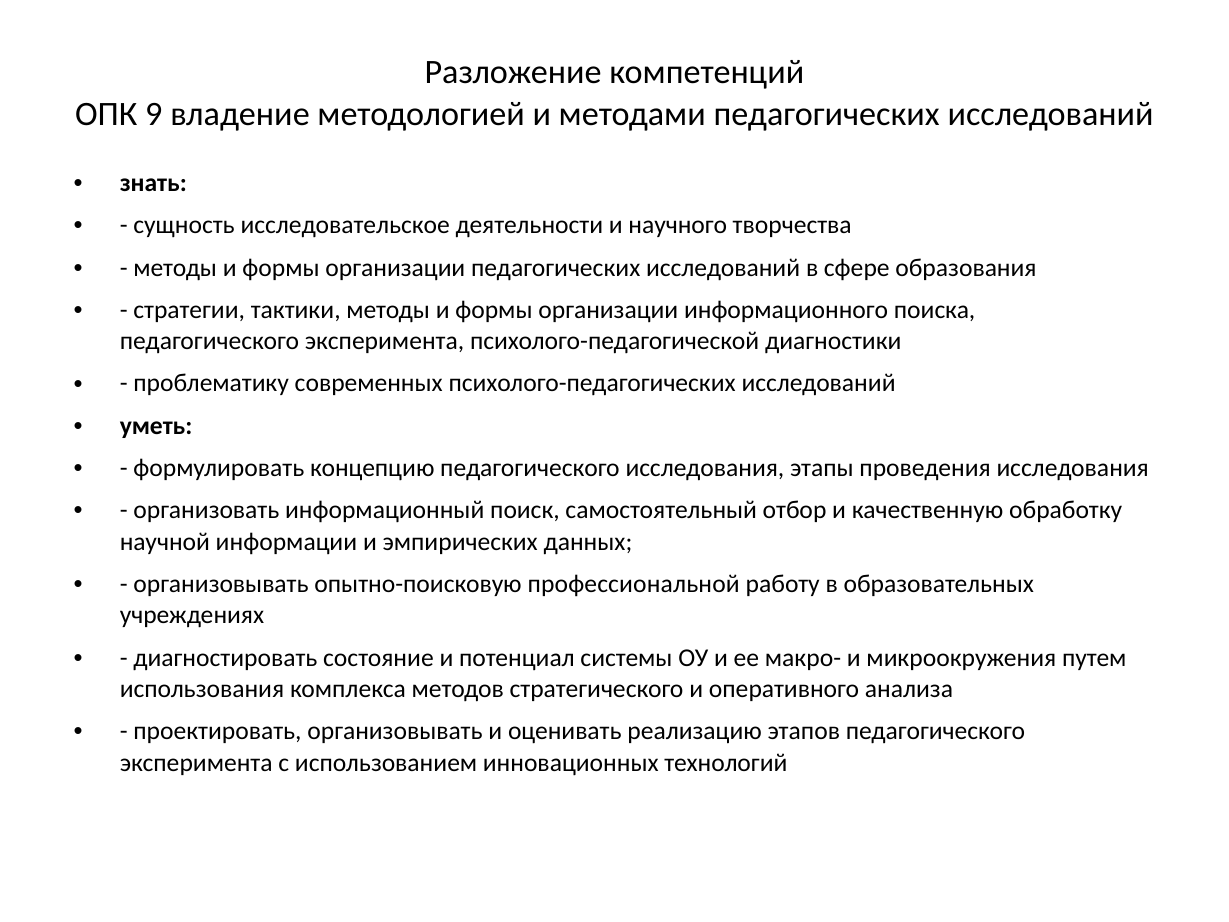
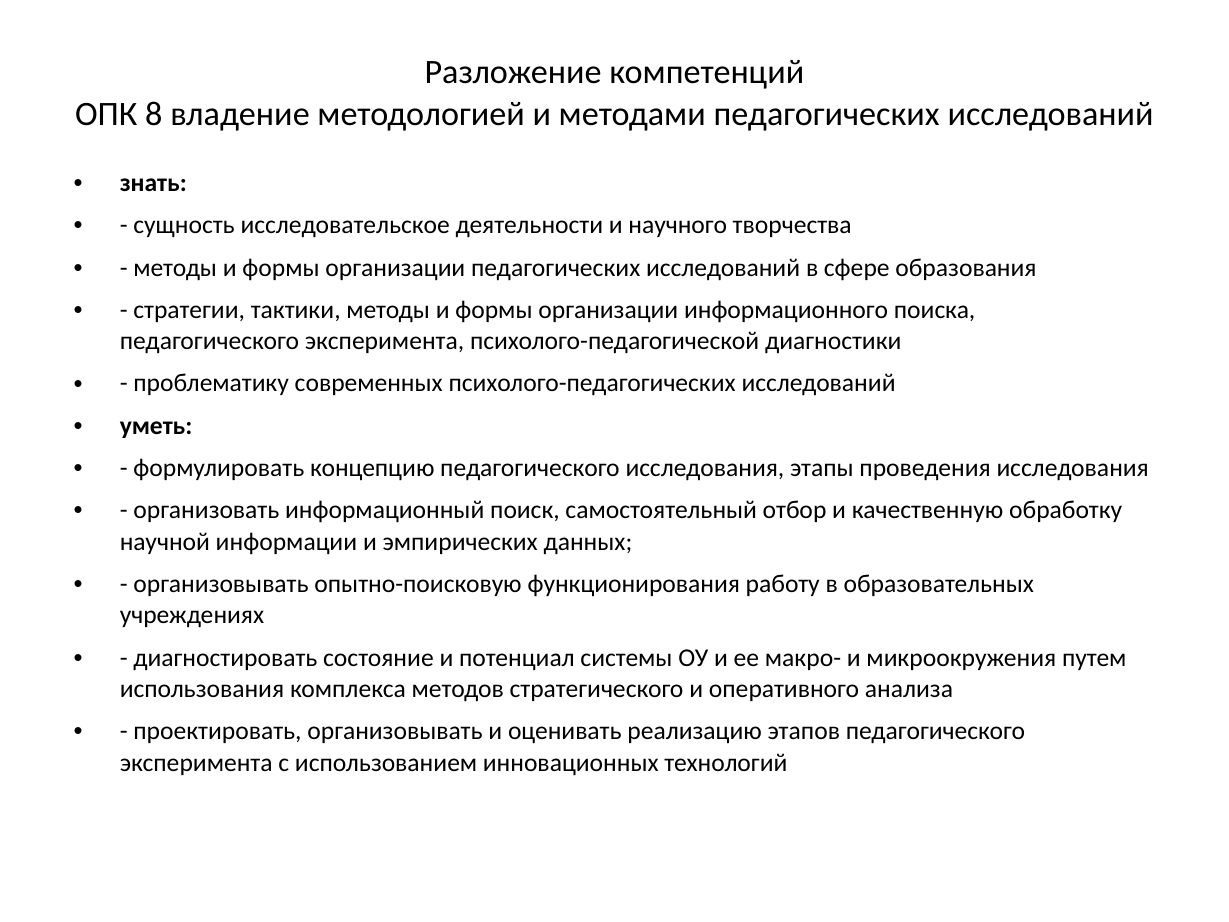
9: 9 -> 8
профессиональной: профессиональной -> функционирования
